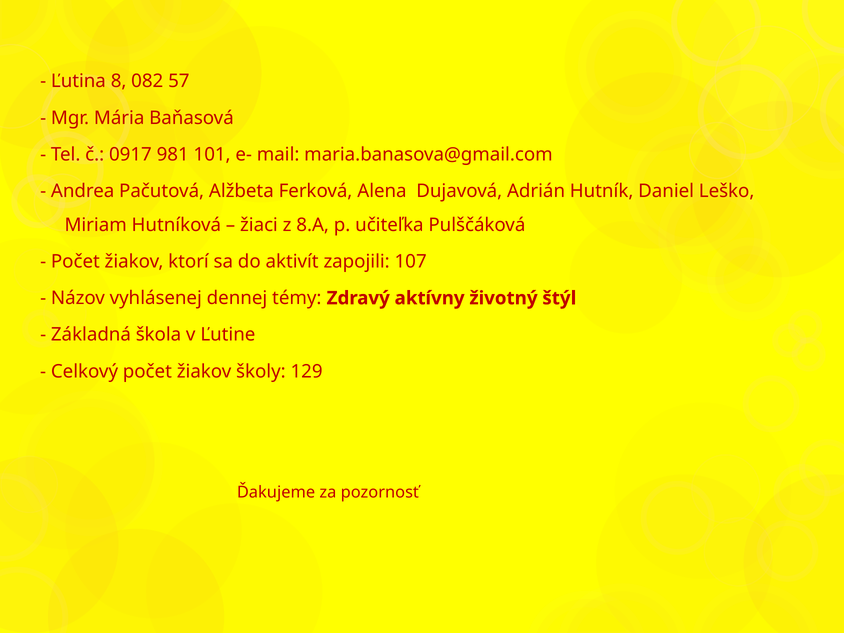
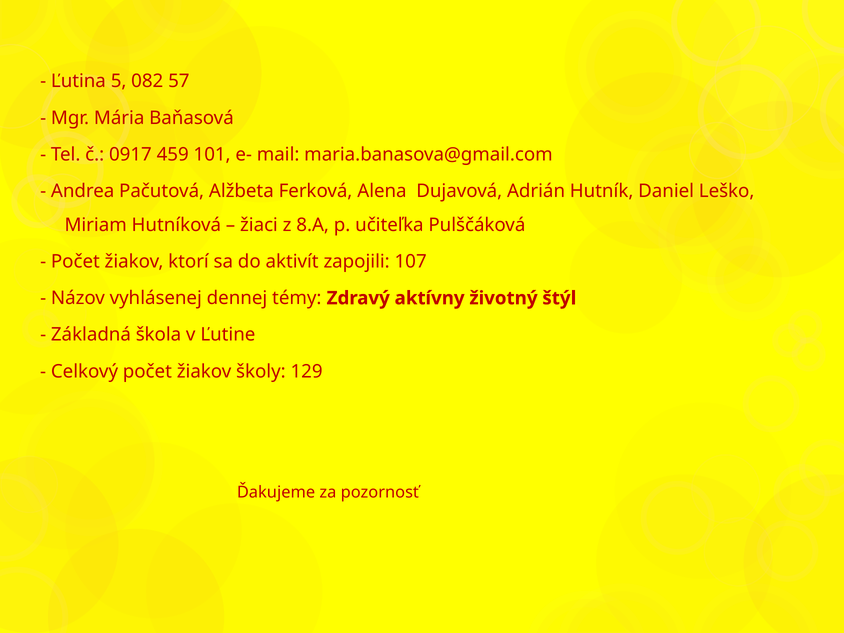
8: 8 -> 5
981: 981 -> 459
